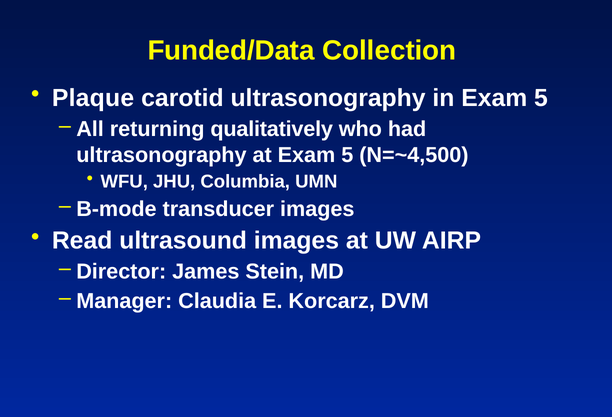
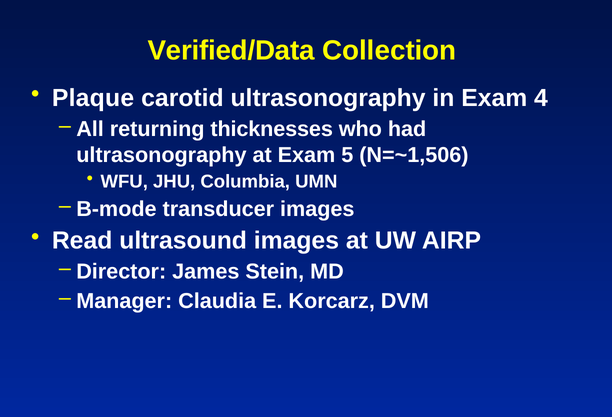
Funded/Data: Funded/Data -> Verified/Data
in Exam 5: 5 -> 4
qualitatively: qualitatively -> thicknesses
N=~4,500: N=~4,500 -> N=~1,506
